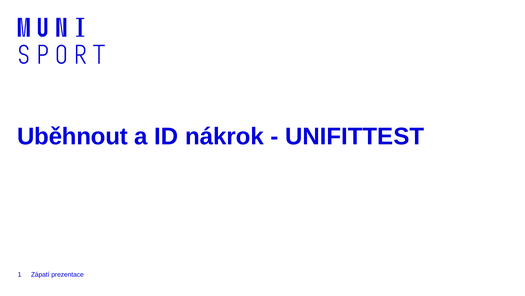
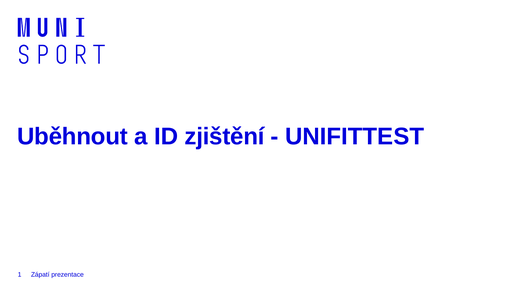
nákrok: nákrok -> zjištění
